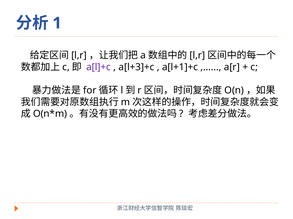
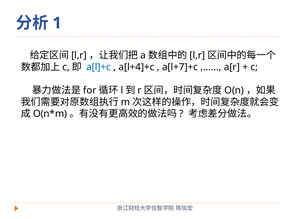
a[l]+c colour: purple -> blue
a[l+3]+c: a[l+3]+c -> a[l+4]+c
a[l+1]+c: a[l+1]+c -> a[l+7]+c
